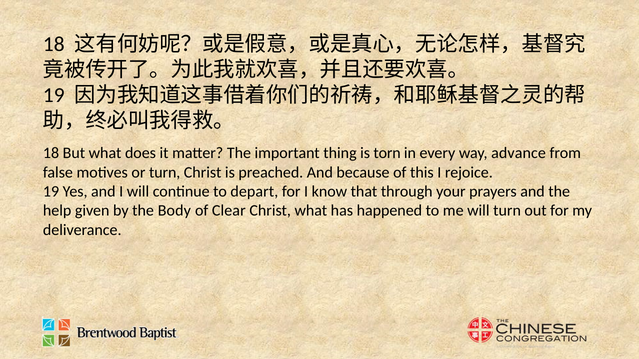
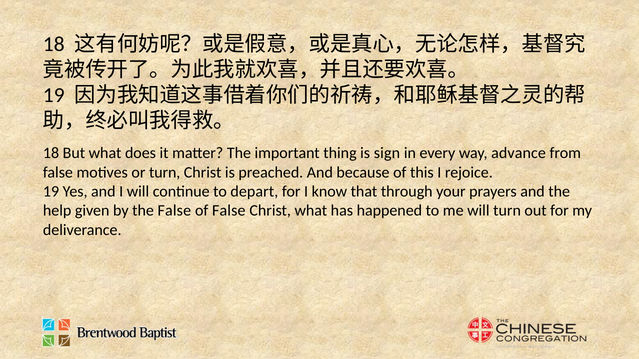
torn: torn -> sign
the Body: Body -> False
of Clear: Clear -> False
